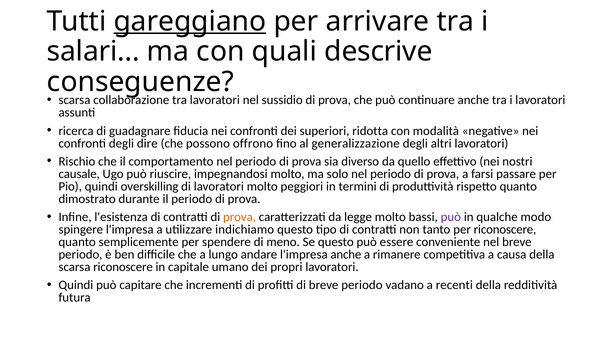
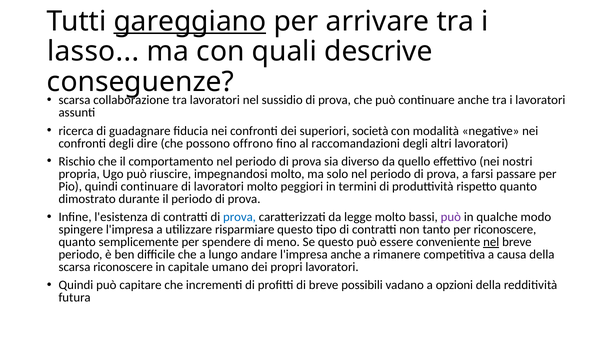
salari: salari -> lasso
ridotta: ridotta -> società
generalizzazione: generalizzazione -> raccomandazioni
causale: causale -> propria
quindi overskilling: overskilling -> continuare
prova at (240, 217) colour: orange -> blue
indichiamo: indichiamo -> risparmiare
nel at (491, 242) underline: none -> present
di breve periodo: periodo -> possibili
recenti: recenti -> opzioni
